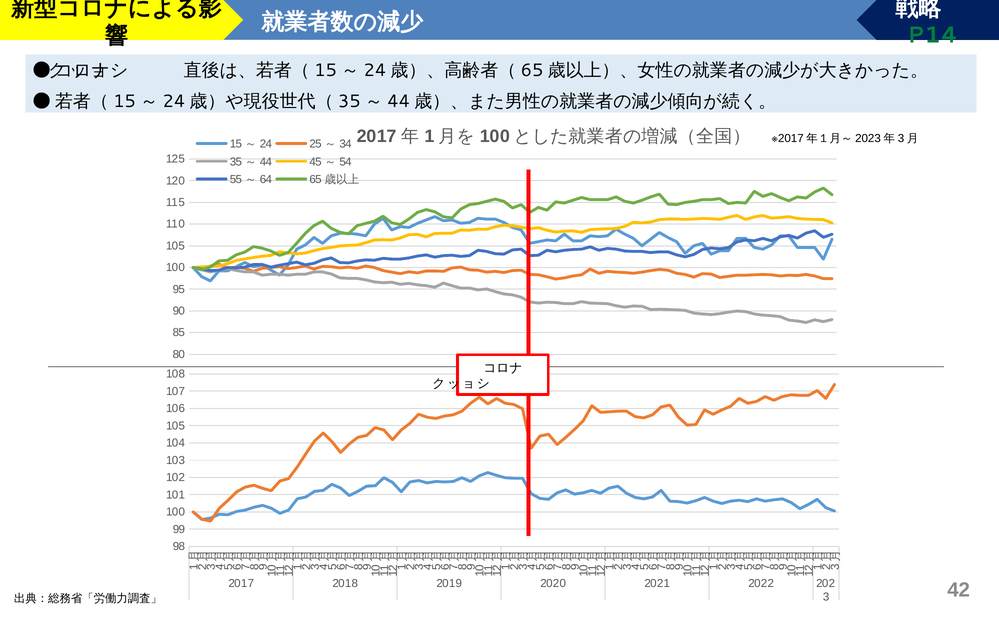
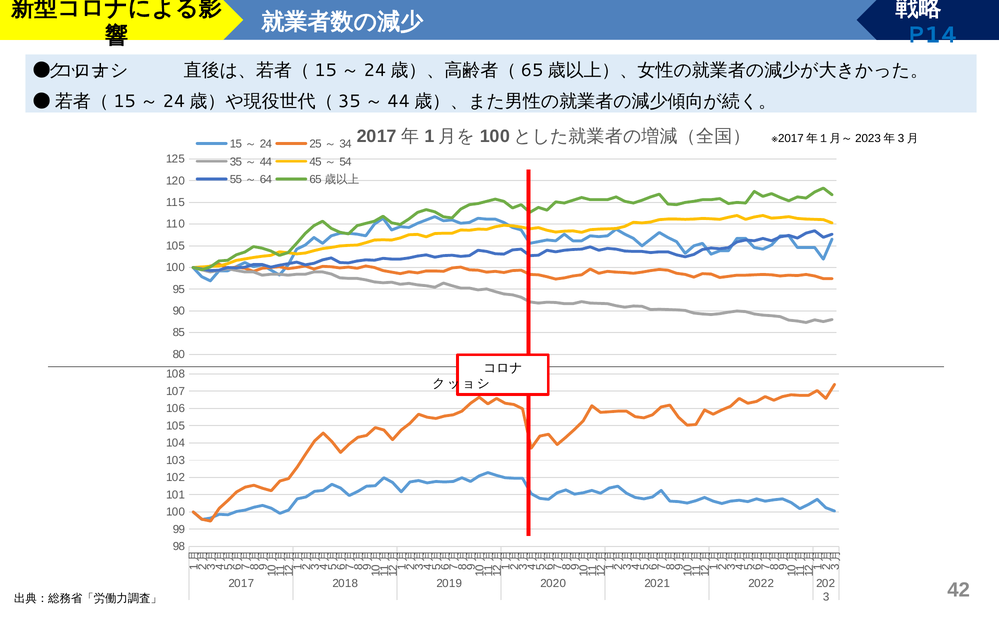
P14 colour: green -> blue
